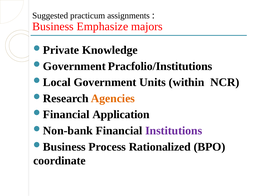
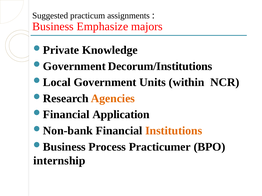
Pracfolio/Institutions: Pracfolio/Institutions -> Decorum/Institutions
Institutions colour: purple -> orange
Rationalized: Rationalized -> Practicumer
coordinate: coordinate -> internship
